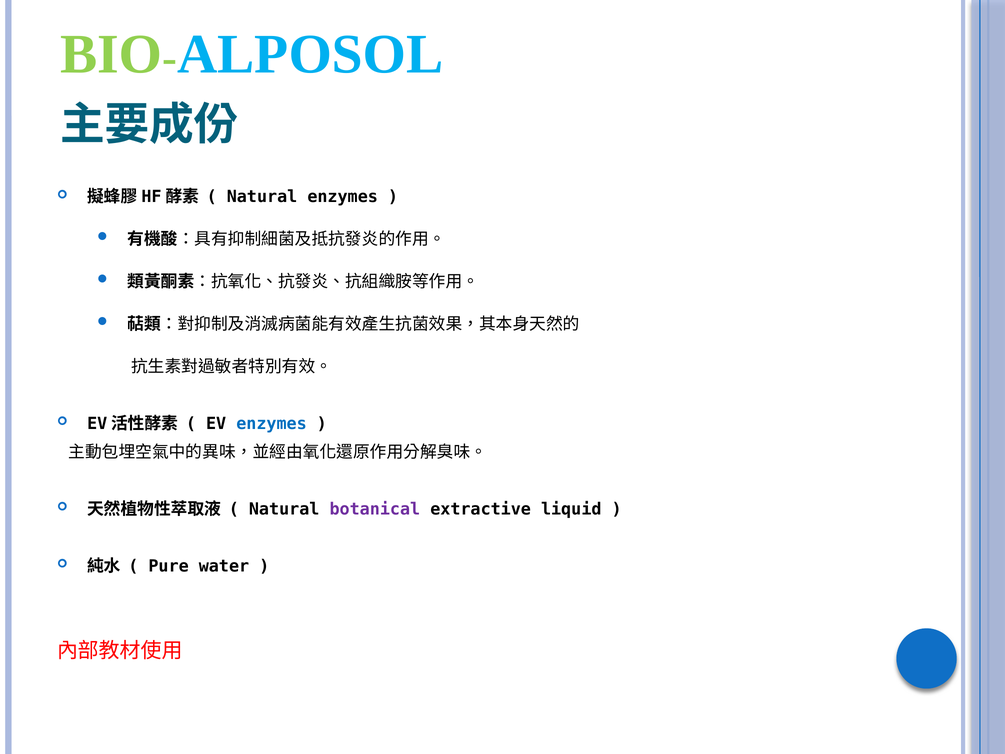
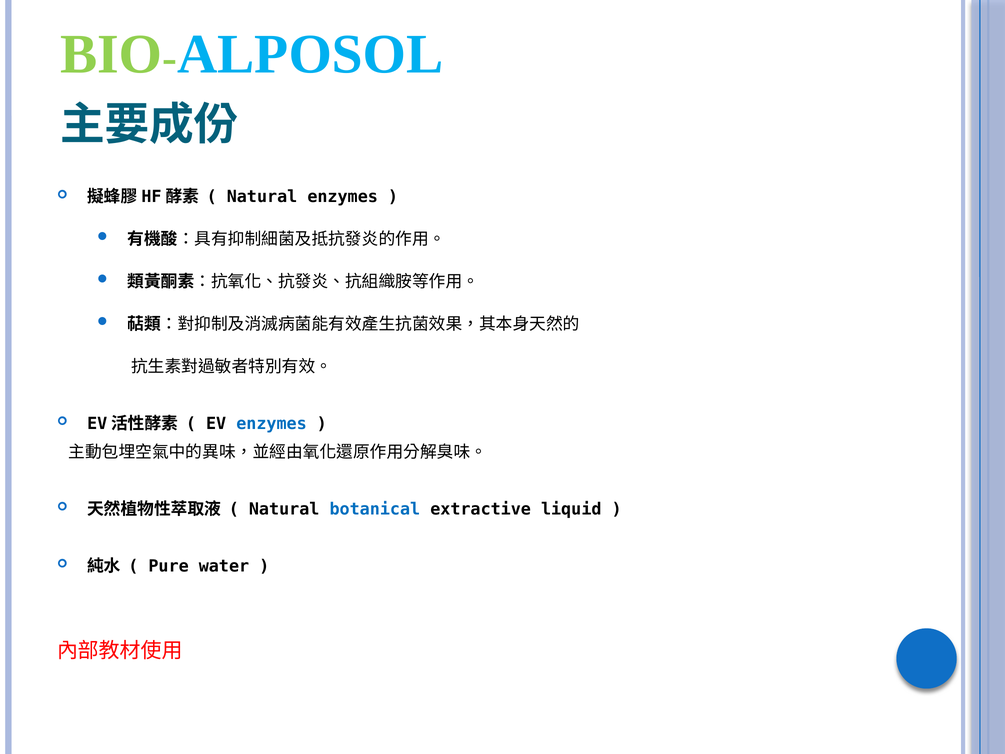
botanical colour: purple -> blue
